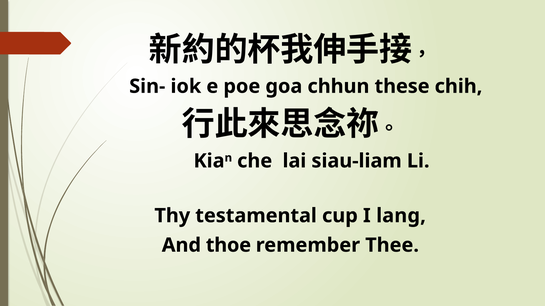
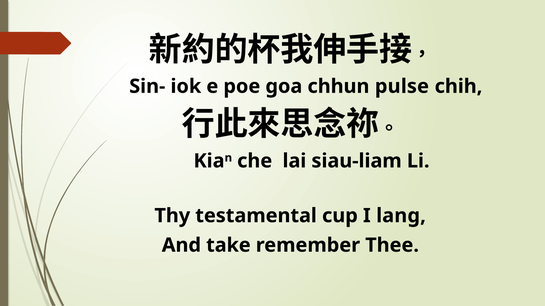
these: these -> pulse
thoe: thoe -> take
